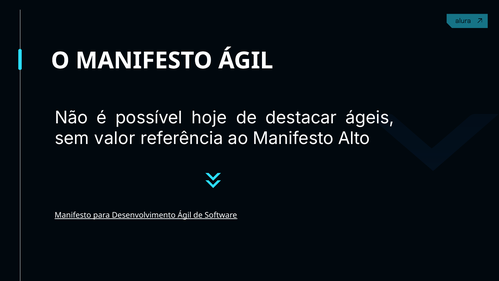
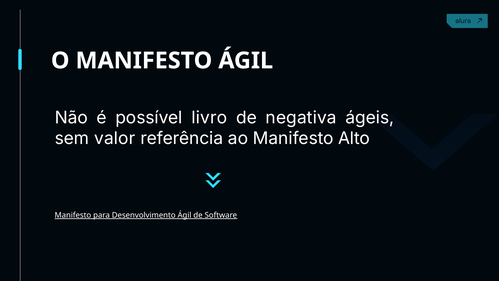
hoje: hoje -> livro
destacar: destacar -> negativa
